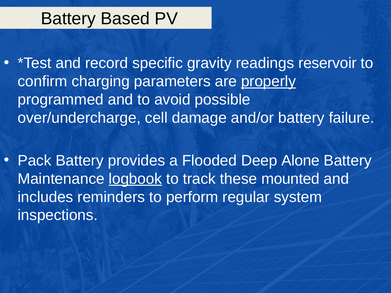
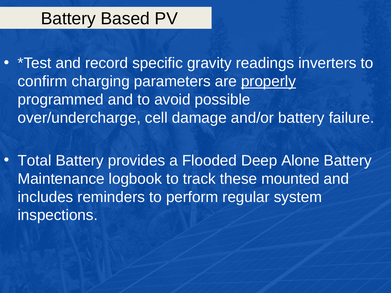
reservoir: reservoir -> inverters
Pack: Pack -> Total
logbook underline: present -> none
